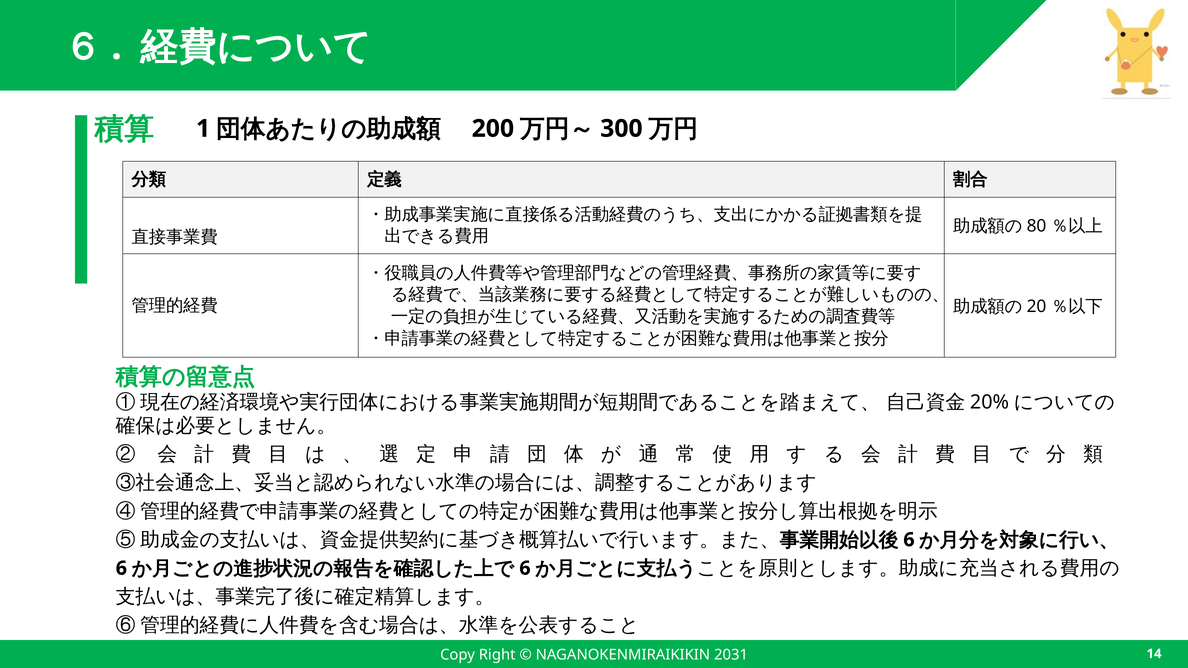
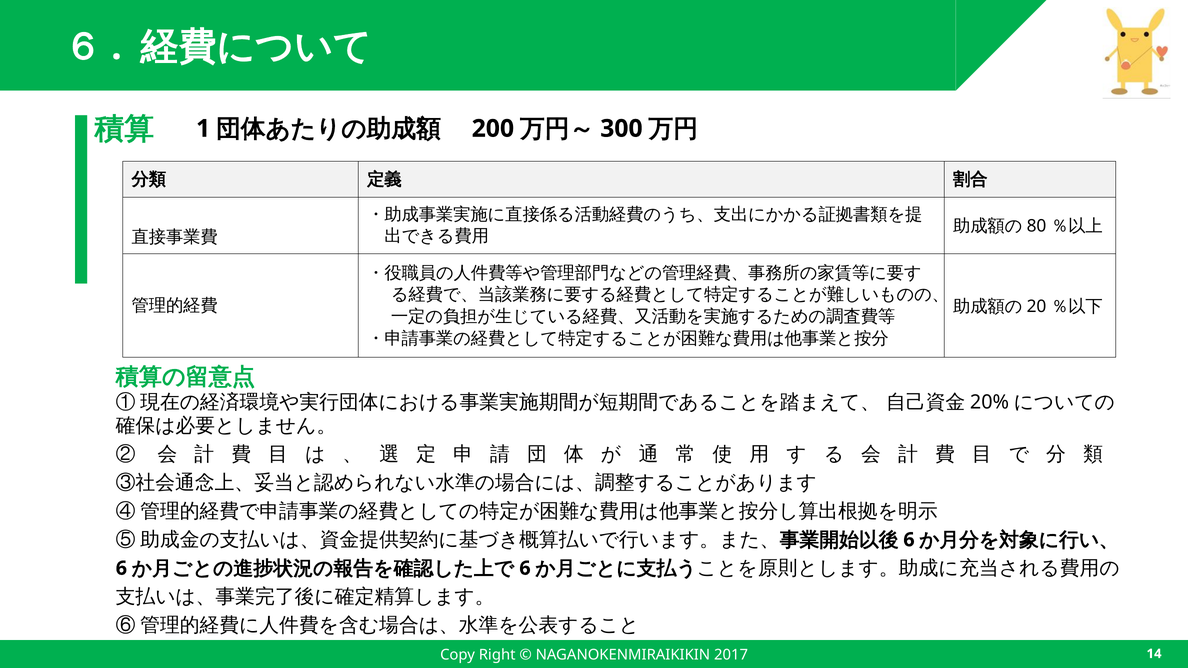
2031: 2031 -> 2017
